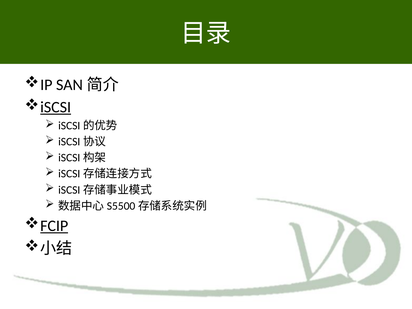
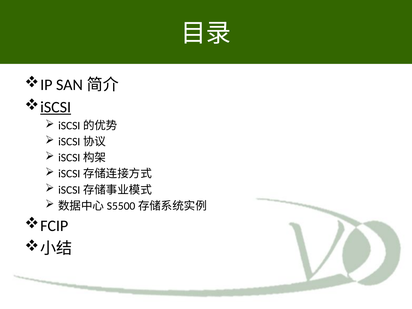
FCIP underline: present -> none
